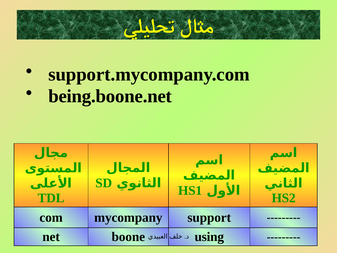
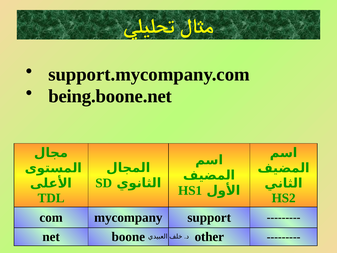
using: using -> other
